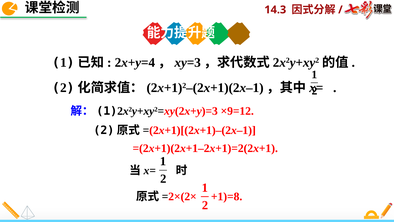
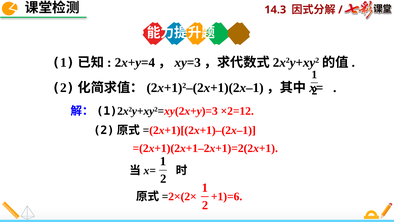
×9=12: ×9=12 -> ×2=12
+1)=8: +1)=8 -> +1)=6
